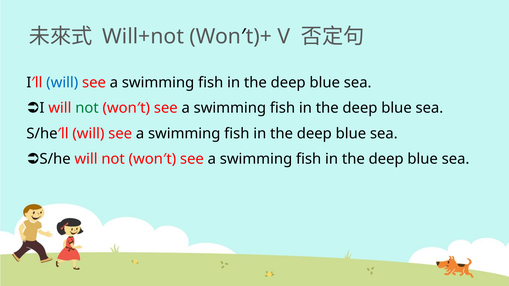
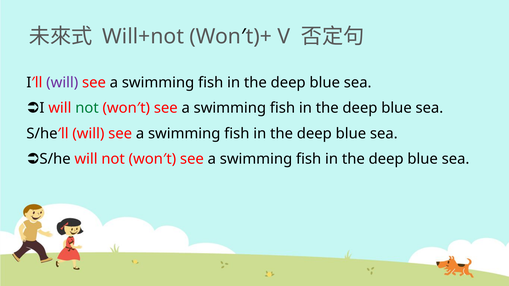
will at (62, 83) colour: blue -> purple
